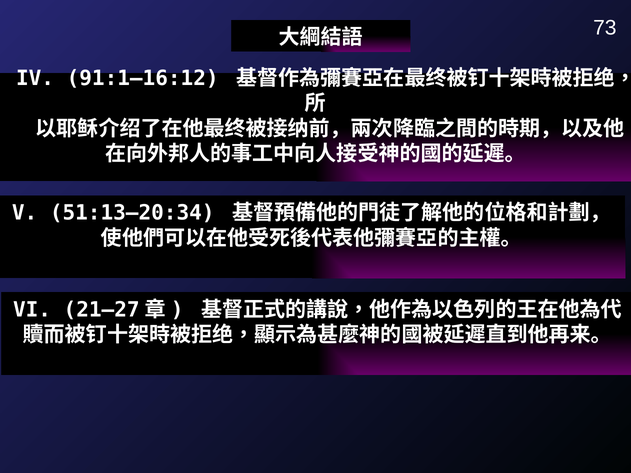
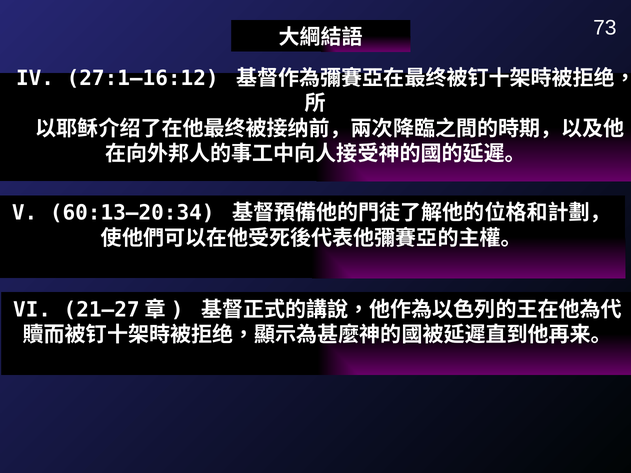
91:1–16:12: 91:1–16:12 -> 27:1–16:12
51:13–20:34: 51:13–20:34 -> 60:13–20:34
